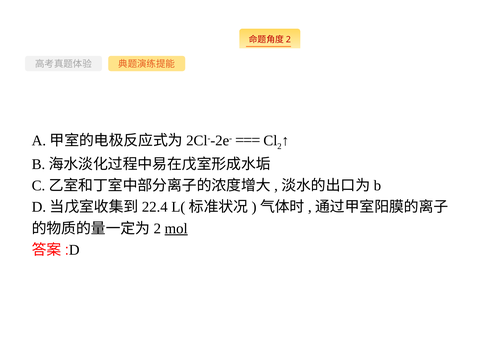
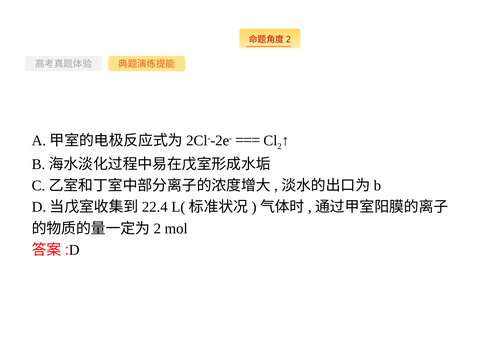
mol underline: present -> none
